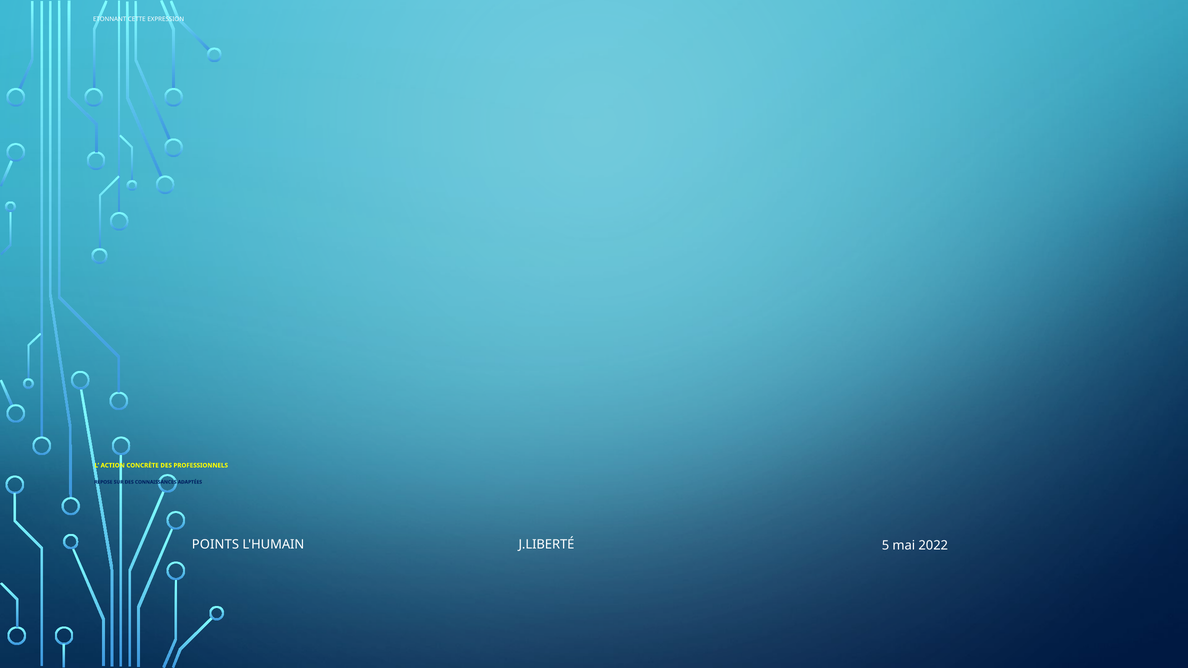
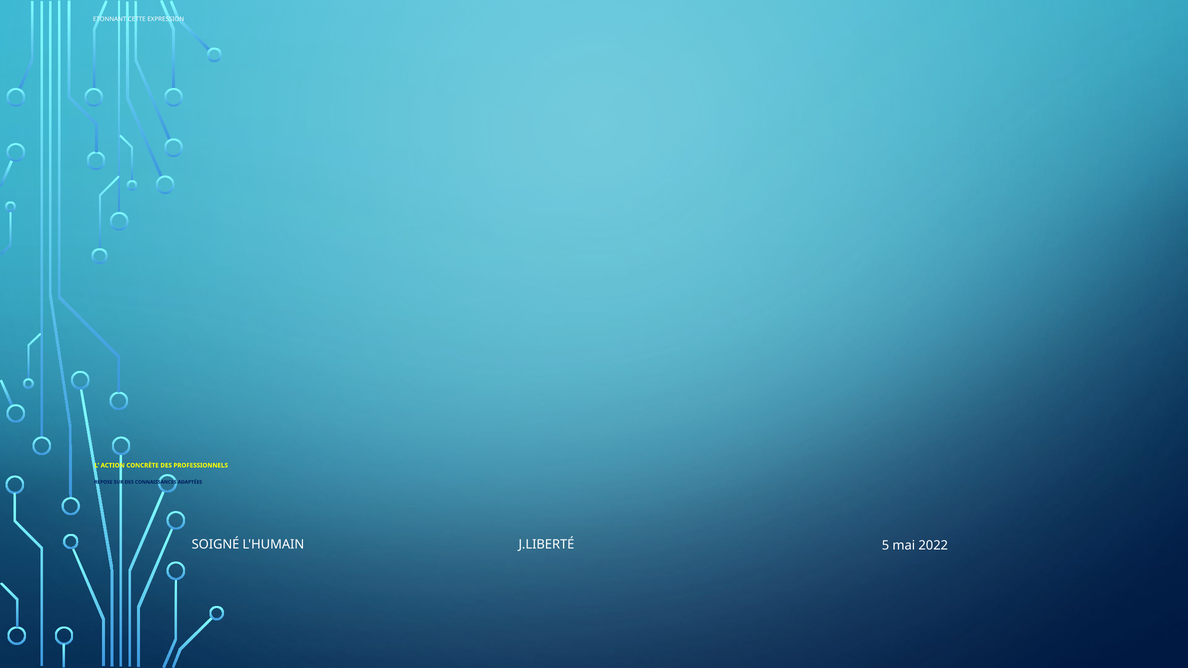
POINTS: POINTS -> SOIGNÉ
